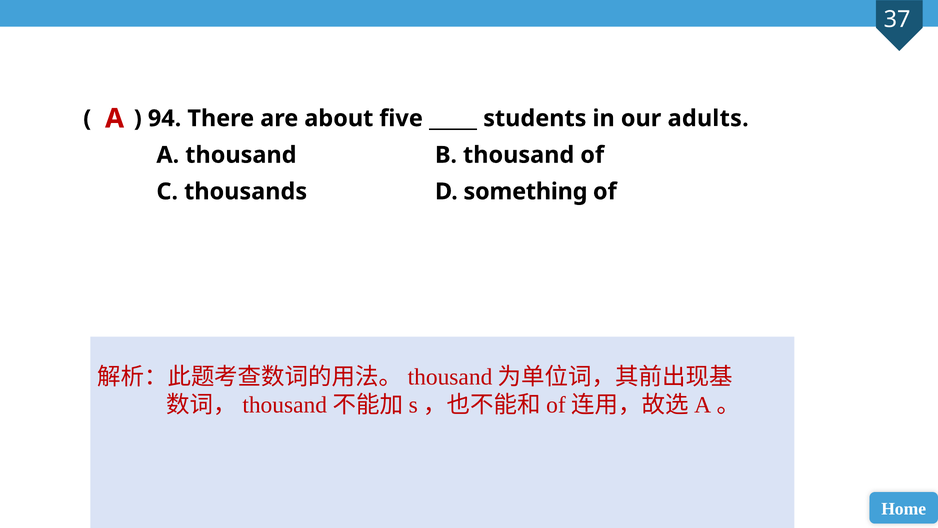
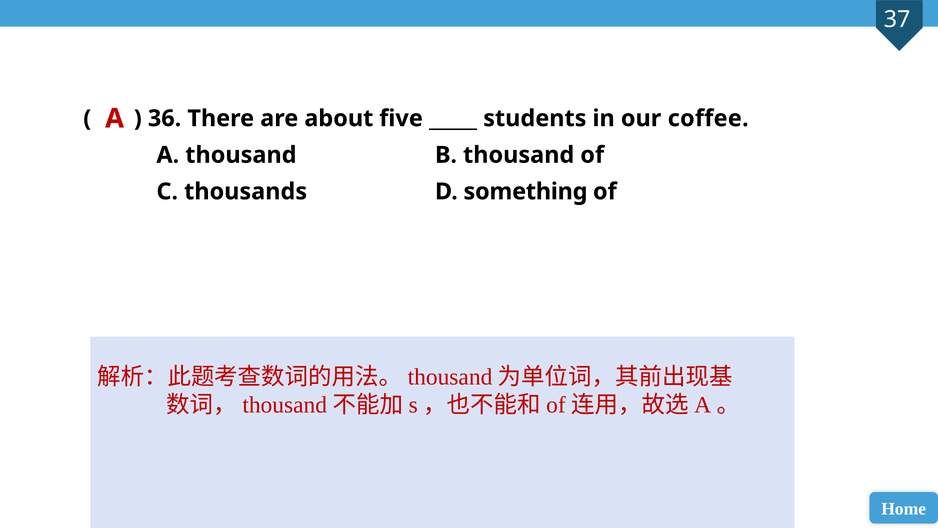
94: 94 -> 36
adults: adults -> coffee
